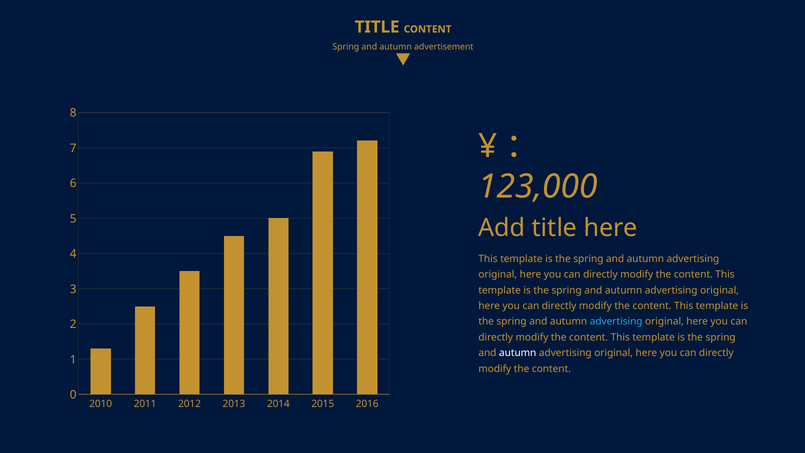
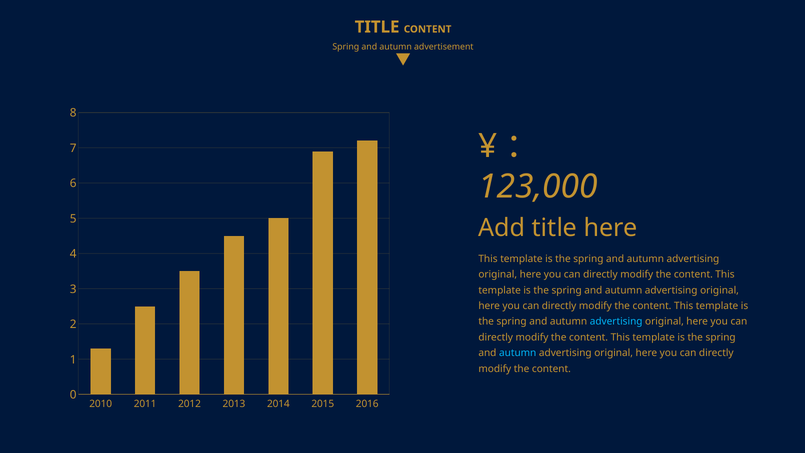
autumn at (518, 353) colour: white -> light blue
